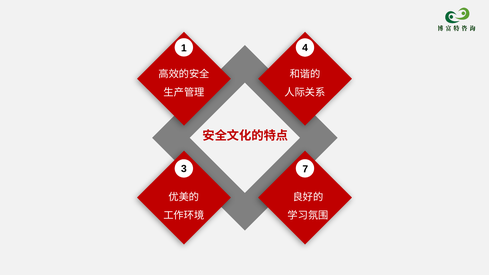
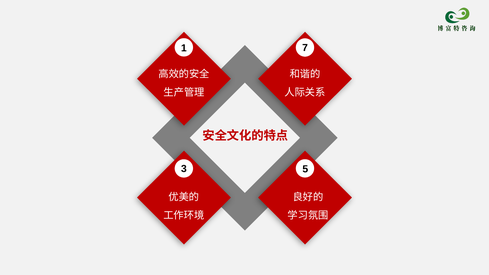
4: 4 -> 7
7: 7 -> 5
